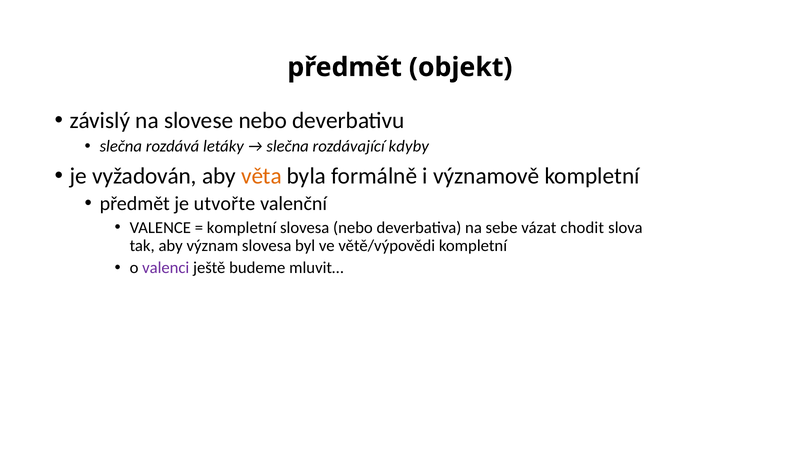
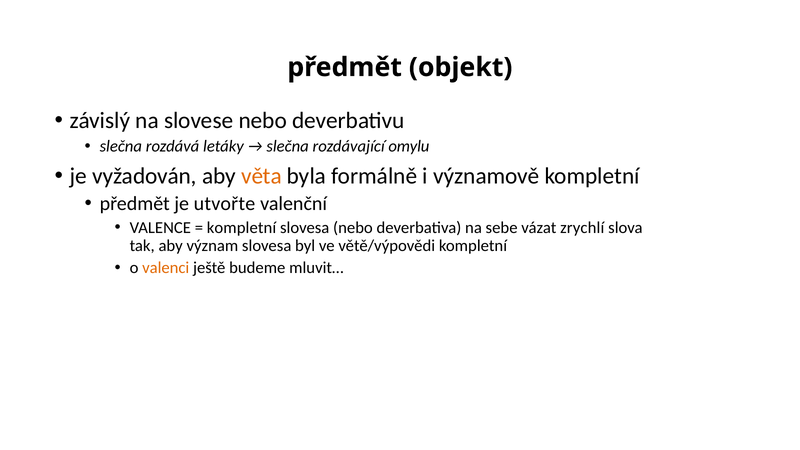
kdyby: kdyby -> omylu
chodit: chodit -> zrychlí
valenci colour: purple -> orange
